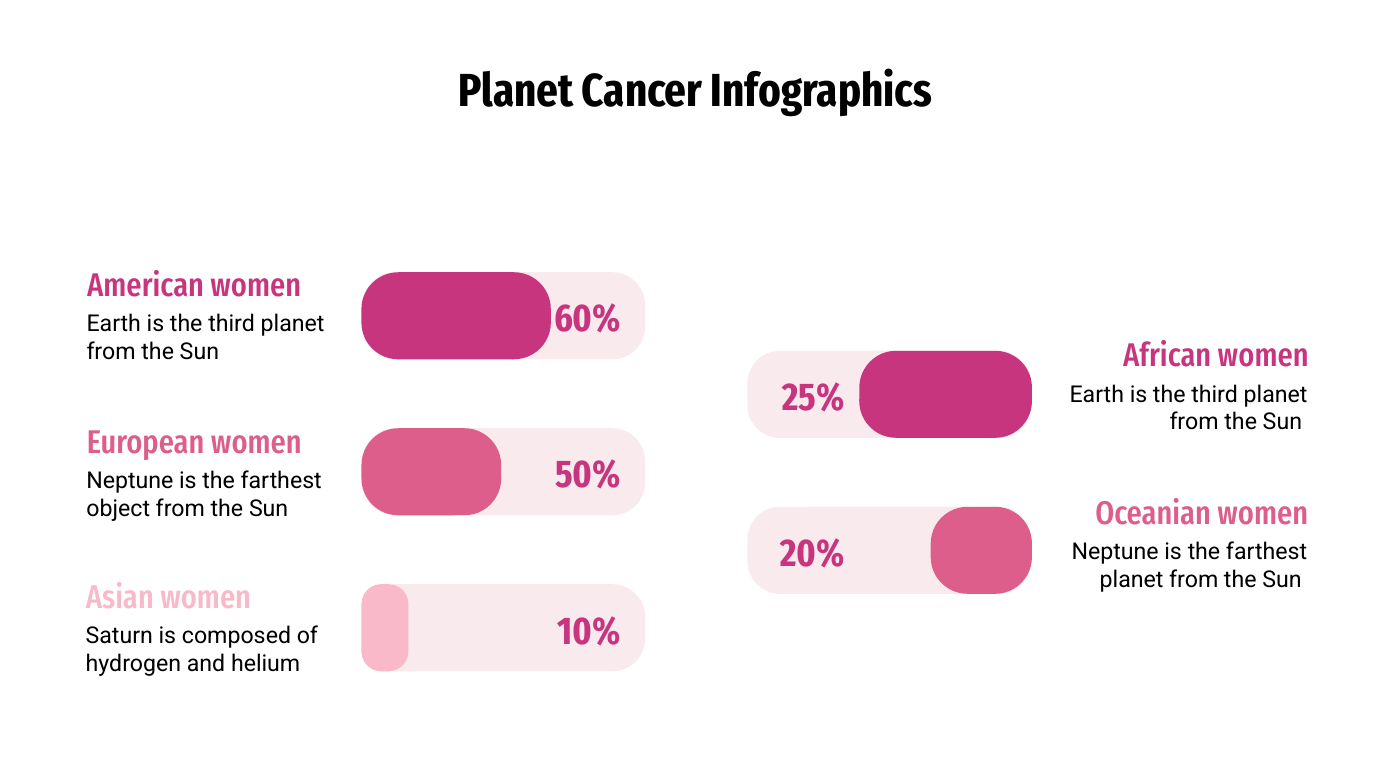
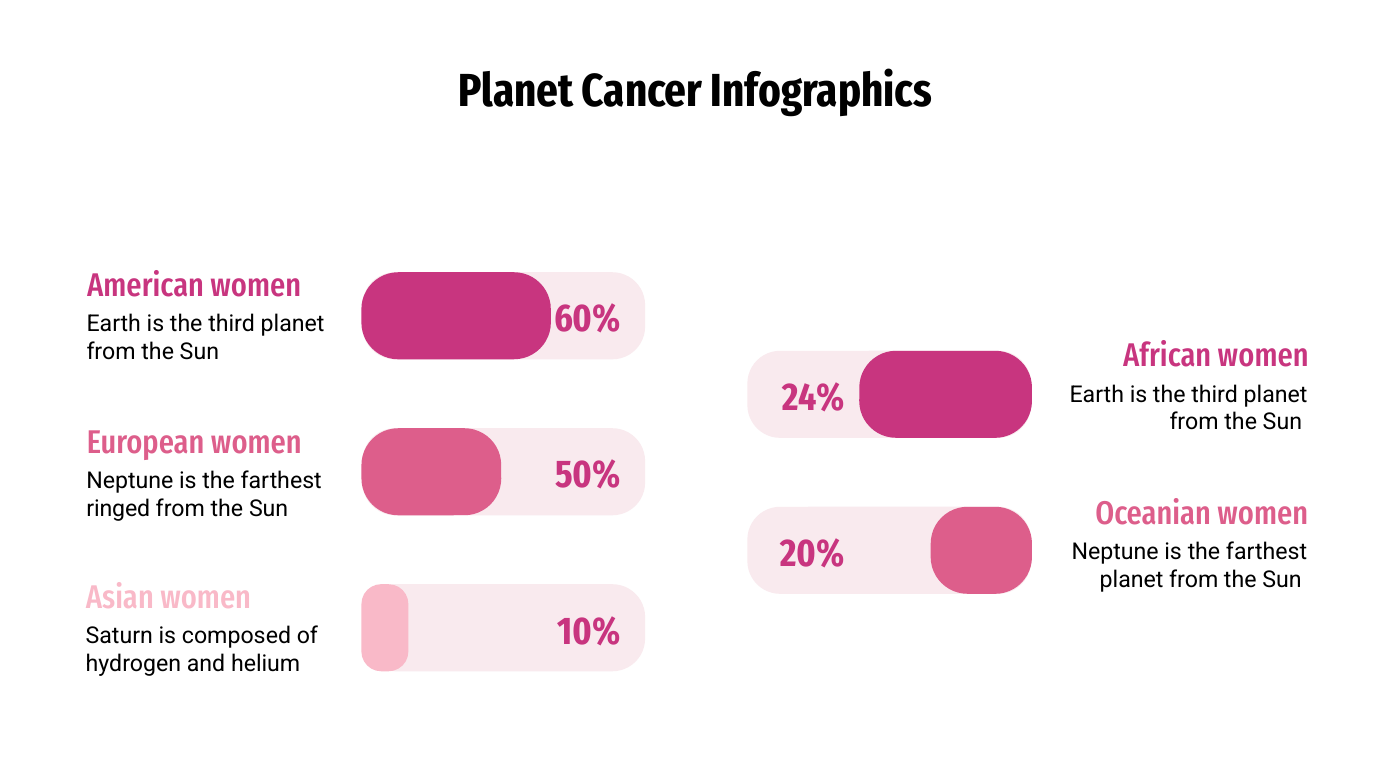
25%: 25% -> 24%
object: object -> ringed
